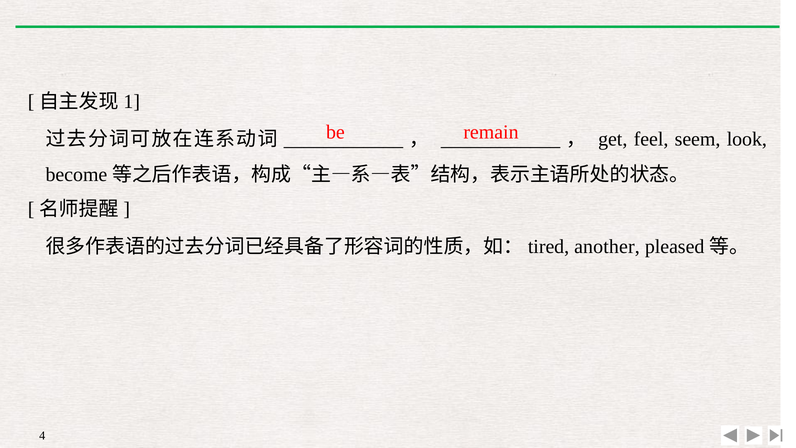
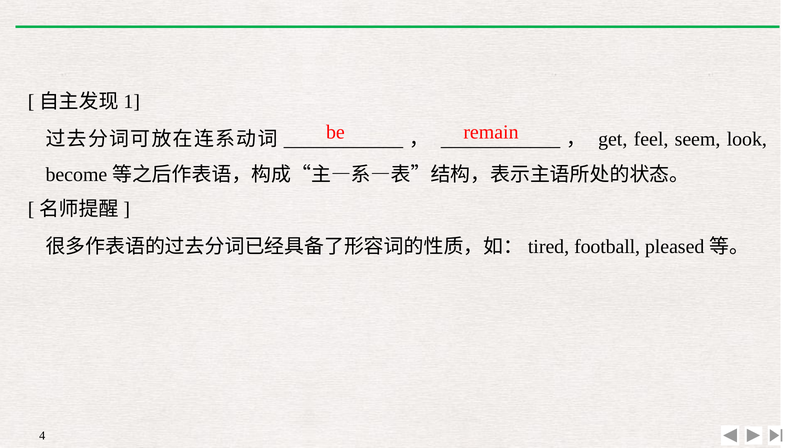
another: another -> football
